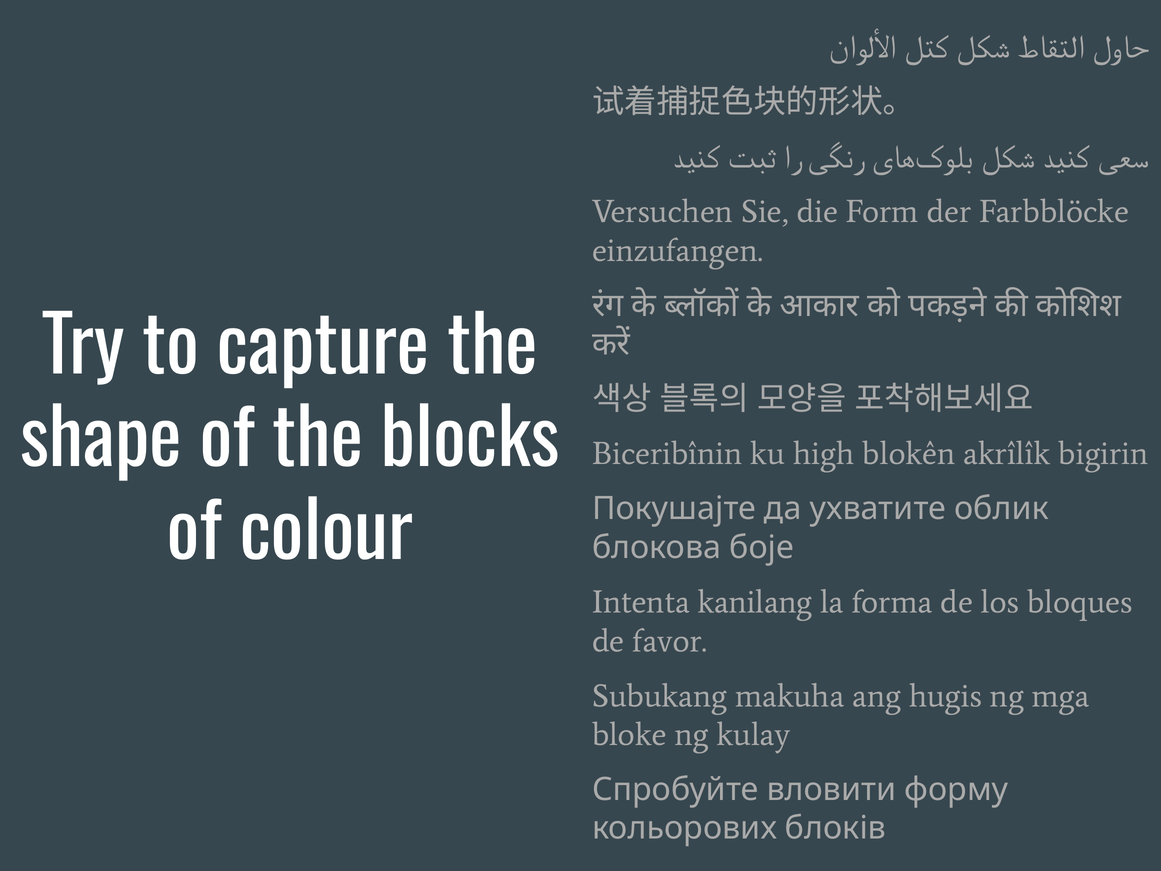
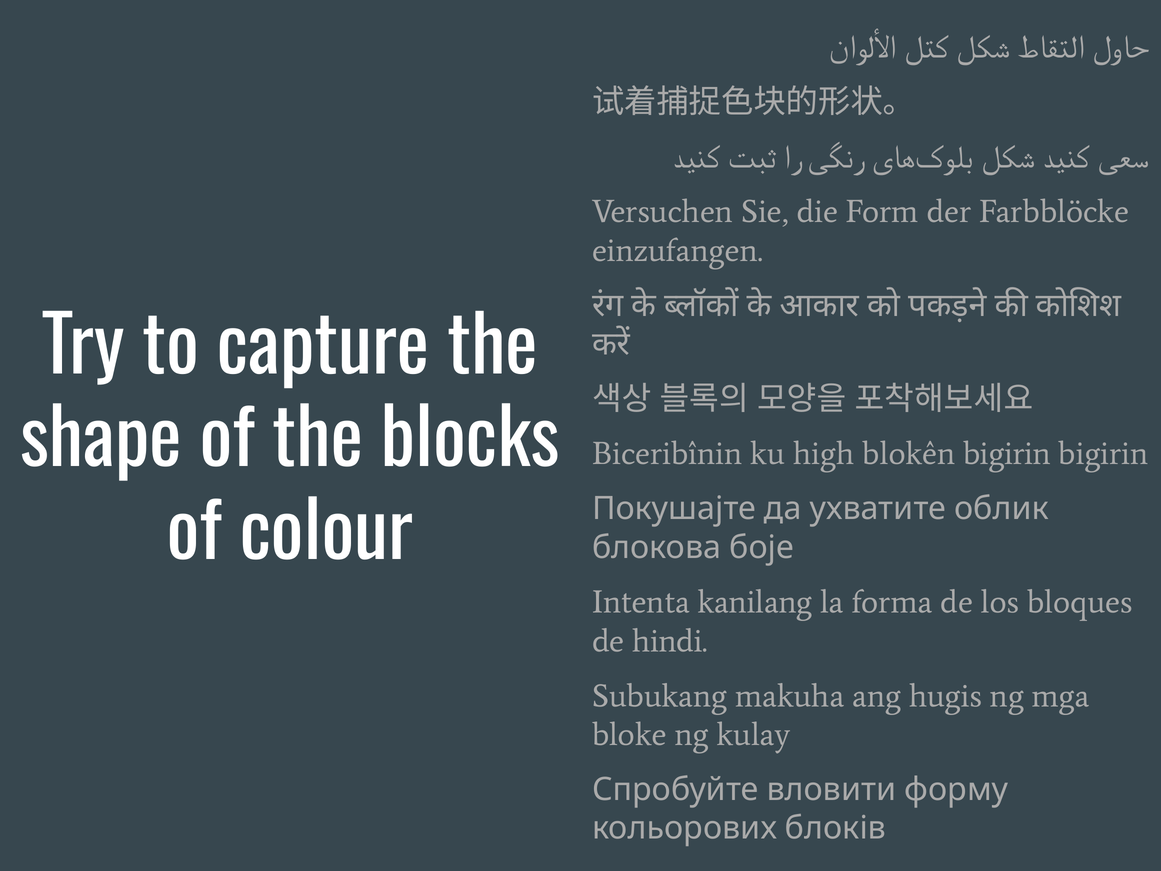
blokên akrîlîk: akrîlîk -> bigirin
favor: favor -> hindi
